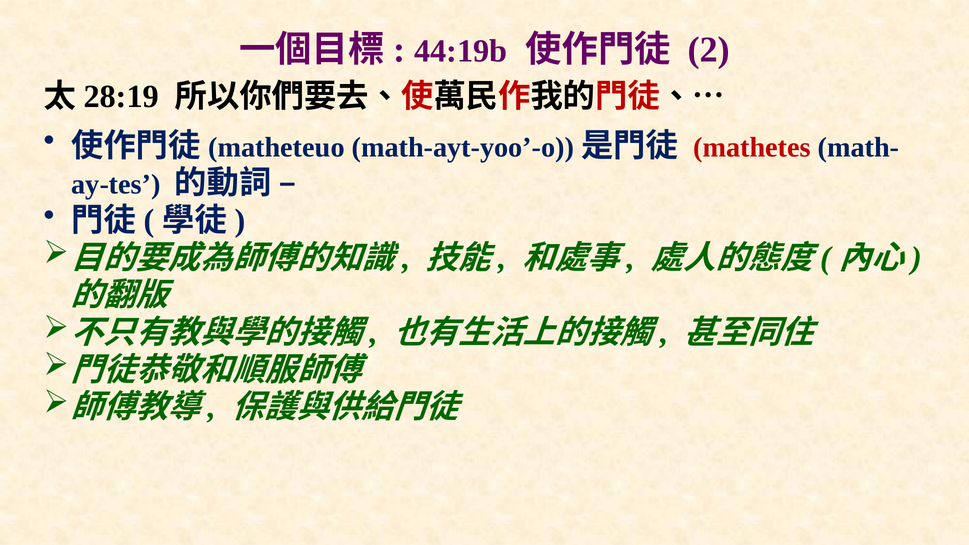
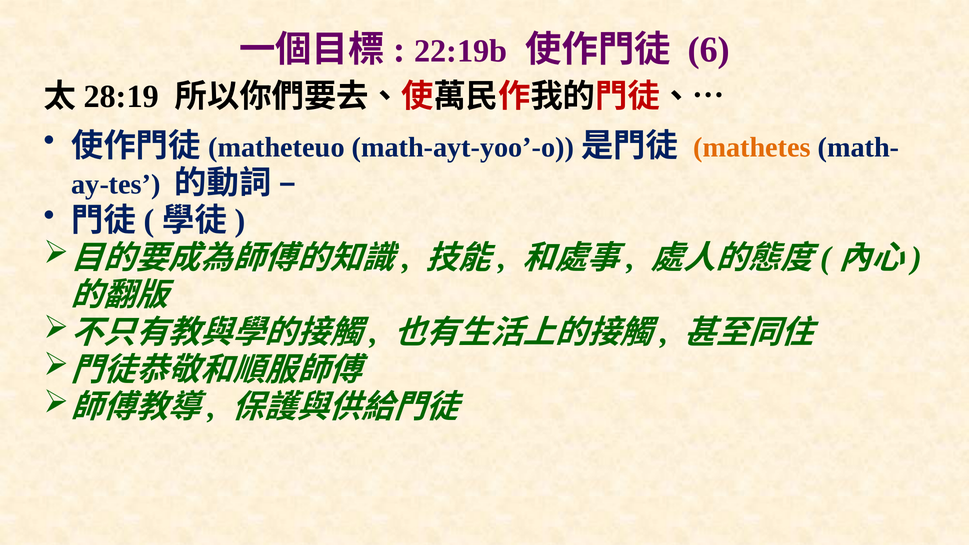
44:19b: 44:19b -> 22:19b
2: 2 -> 6
mathetes colour: red -> orange
